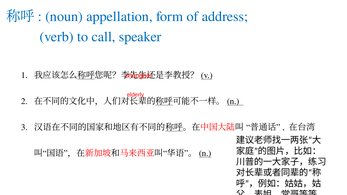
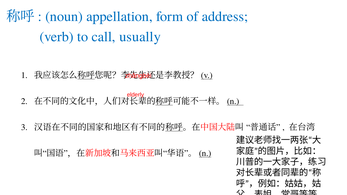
speaker: speaker -> usually
